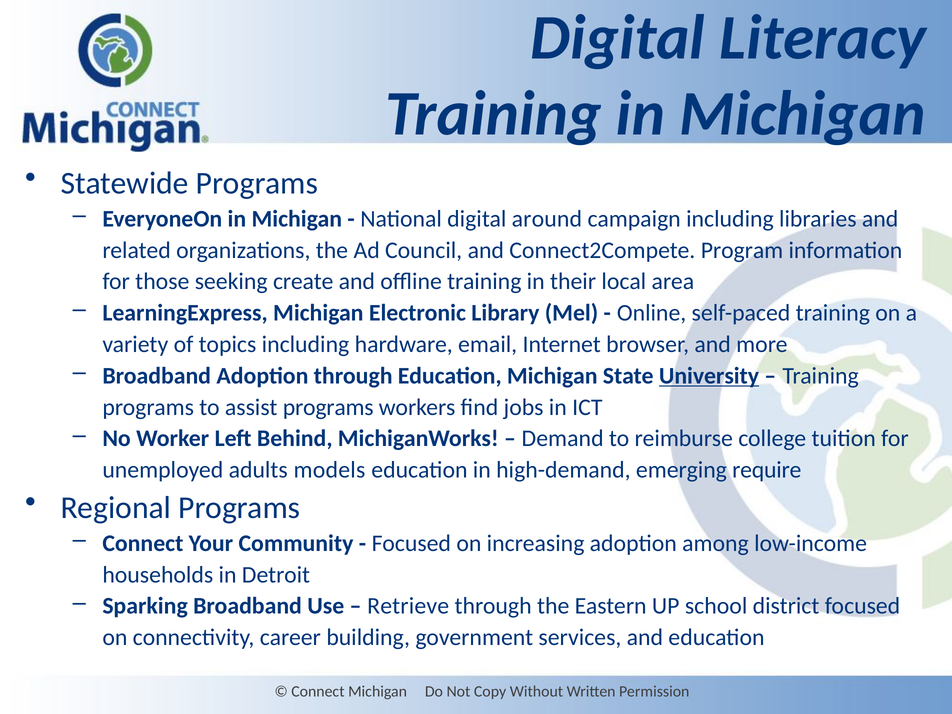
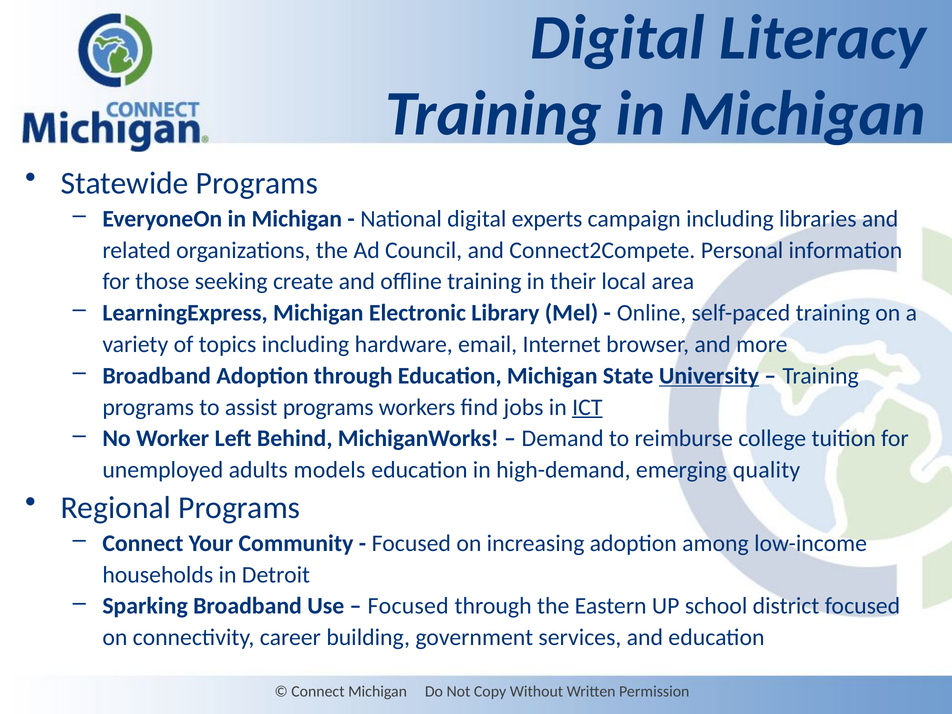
around: around -> experts
Program: Program -> Personal
ICT underline: none -> present
require: require -> quality
Retrieve at (408, 606): Retrieve -> Focused
